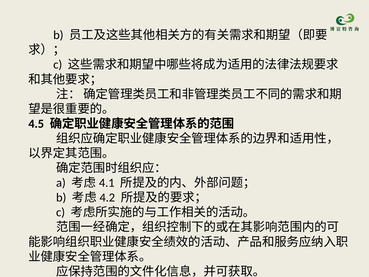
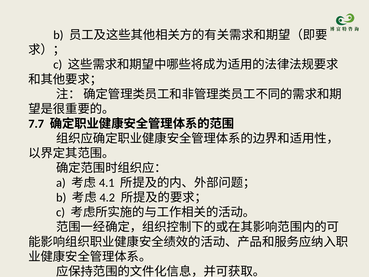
4.5: 4.5 -> 7.7
